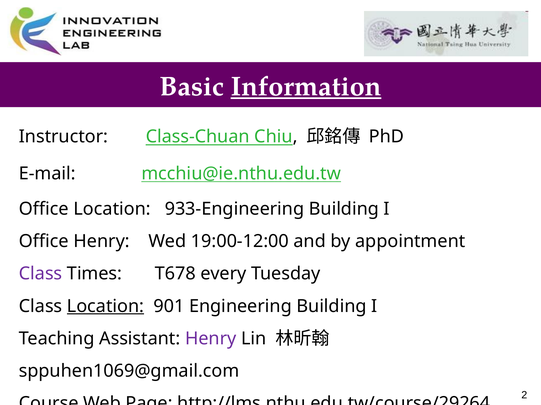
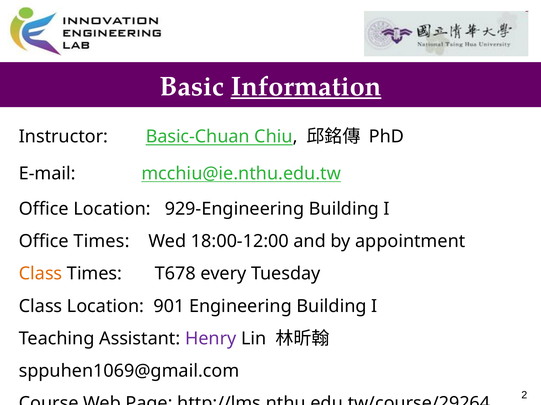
Class-Chuan: Class-Chuan -> Basic-Chuan
933-Engineering: 933-Engineering -> 929-Engineering
Office Henry: Henry -> Times
19:00-12:00: 19:00-12:00 -> 18:00-12:00
Class at (41, 274) colour: purple -> orange
Location at (106, 307) underline: present -> none
